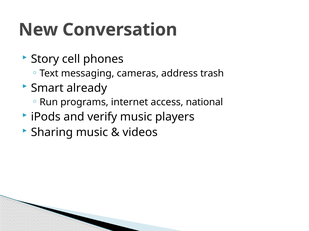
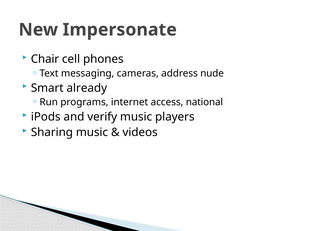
Conversation: Conversation -> Impersonate
Story: Story -> Chair
trash: trash -> nude
